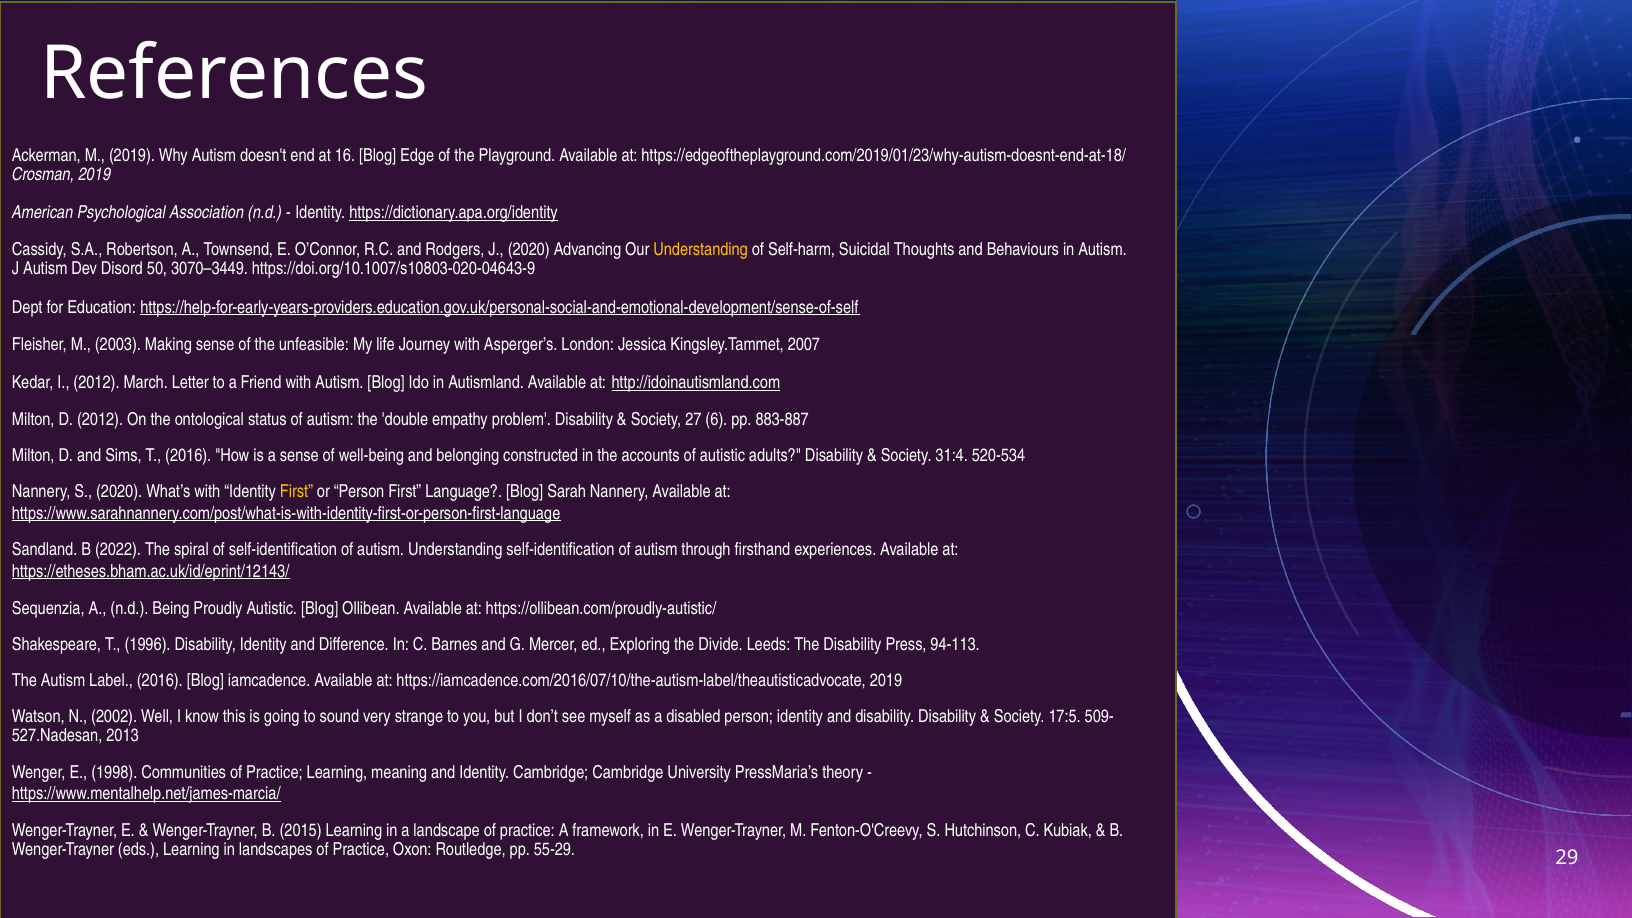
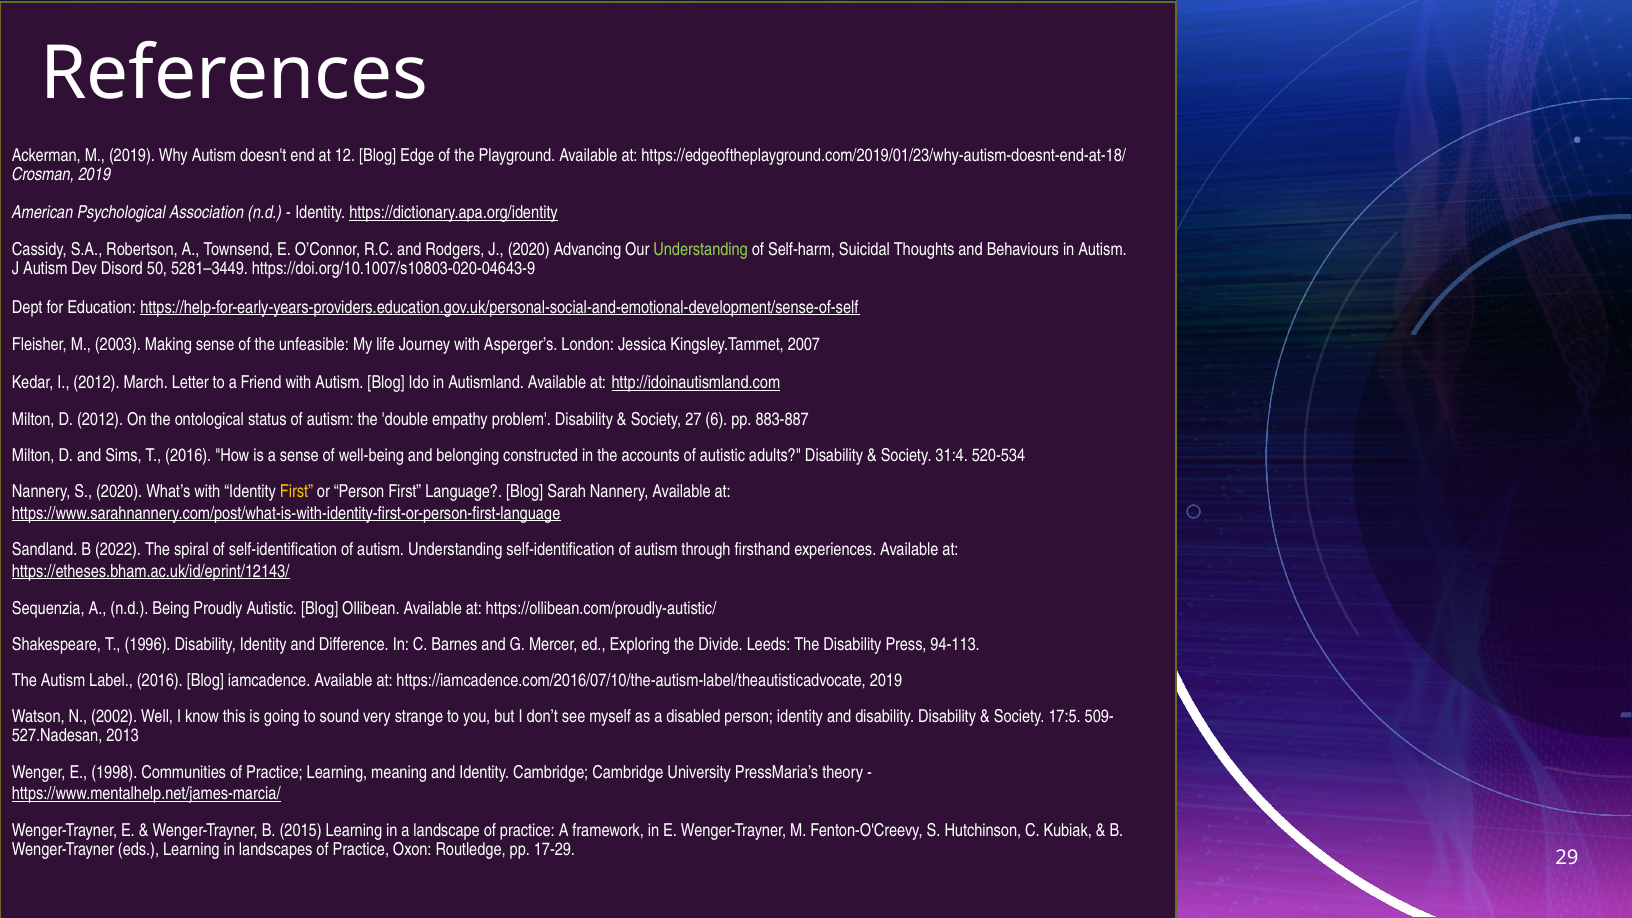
16: 16 -> 12
Understanding at (701, 250) colour: yellow -> light green
3070–3449: 3070–3449 -> 5281–3449
55-29: 55-29 -> 17-29
